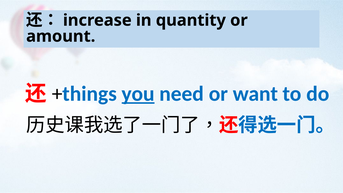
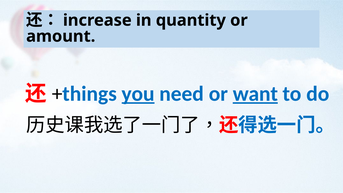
want underline: none -> present
